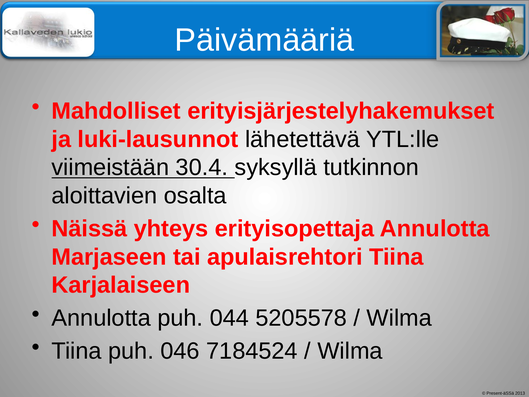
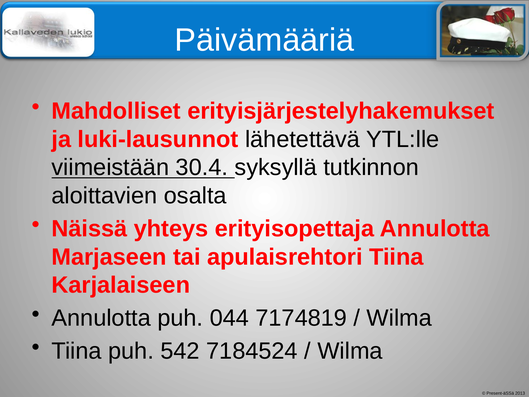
5205578: 5205578 -> 7174819
046: 046 -> 542
